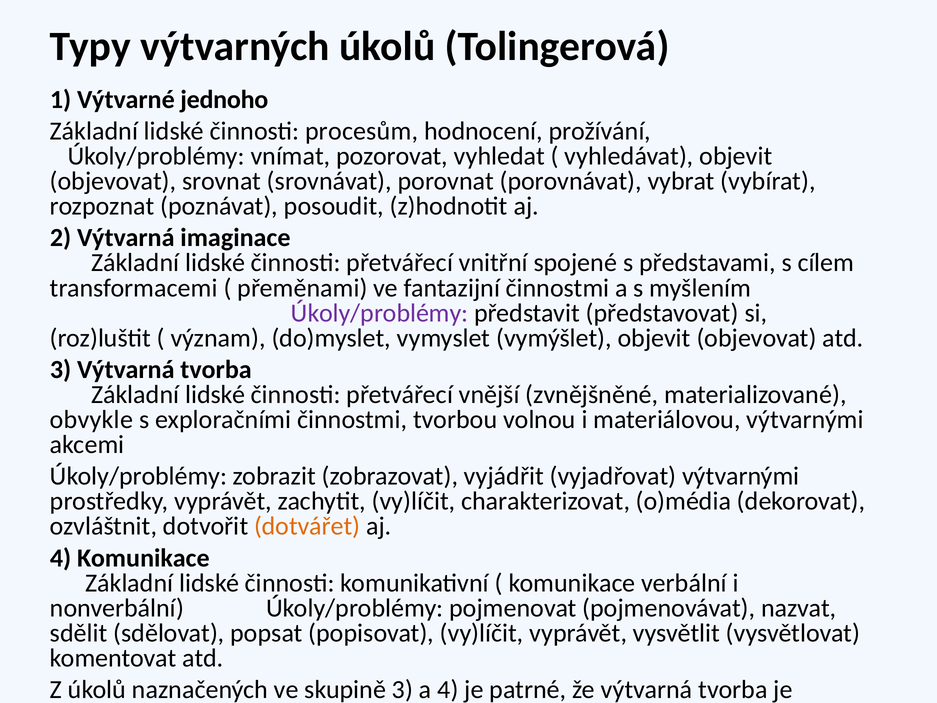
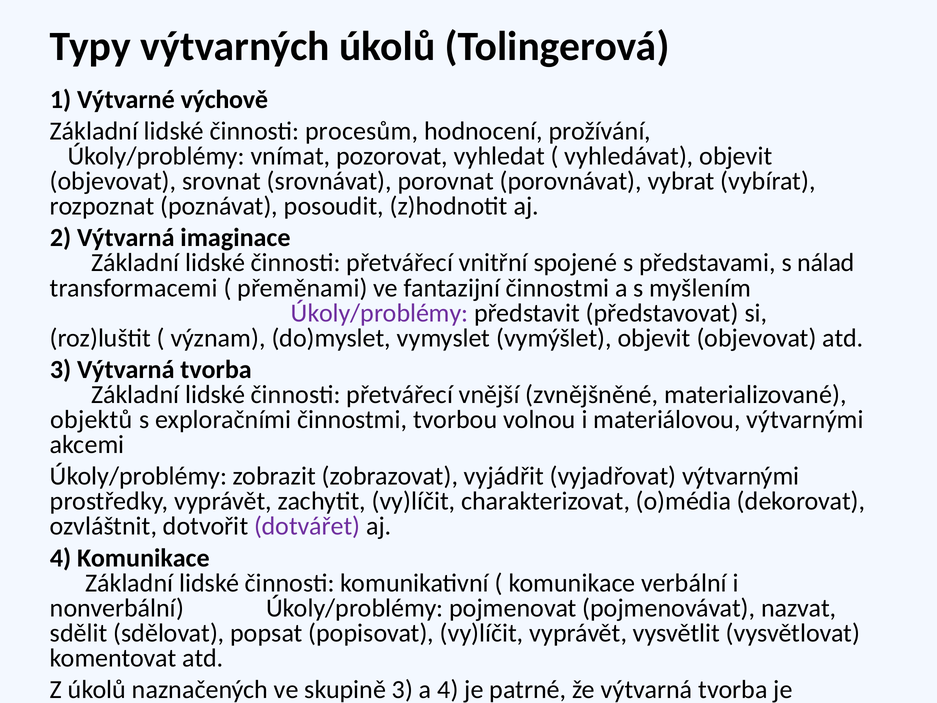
jednoho: jednoho -> výchově
cílem: cílem -> nálad
obvykle: obvykle -> objektů
dotvářet colour: orange -> purple
